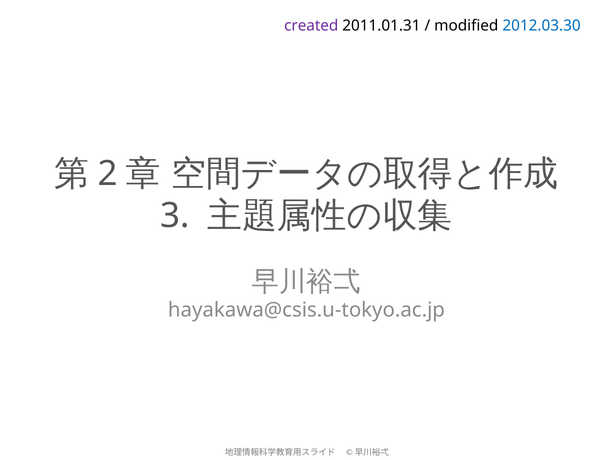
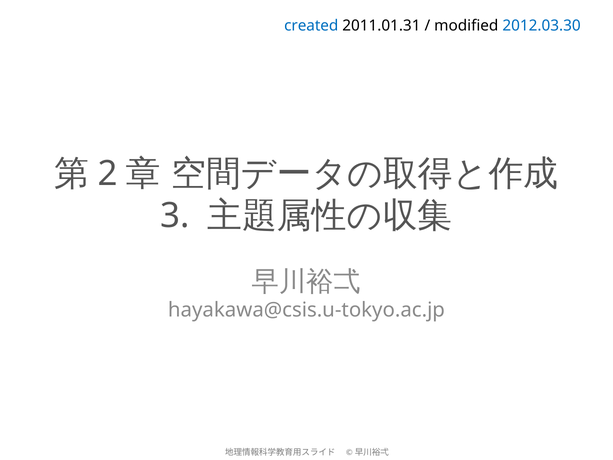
created colour: purple -> blue
